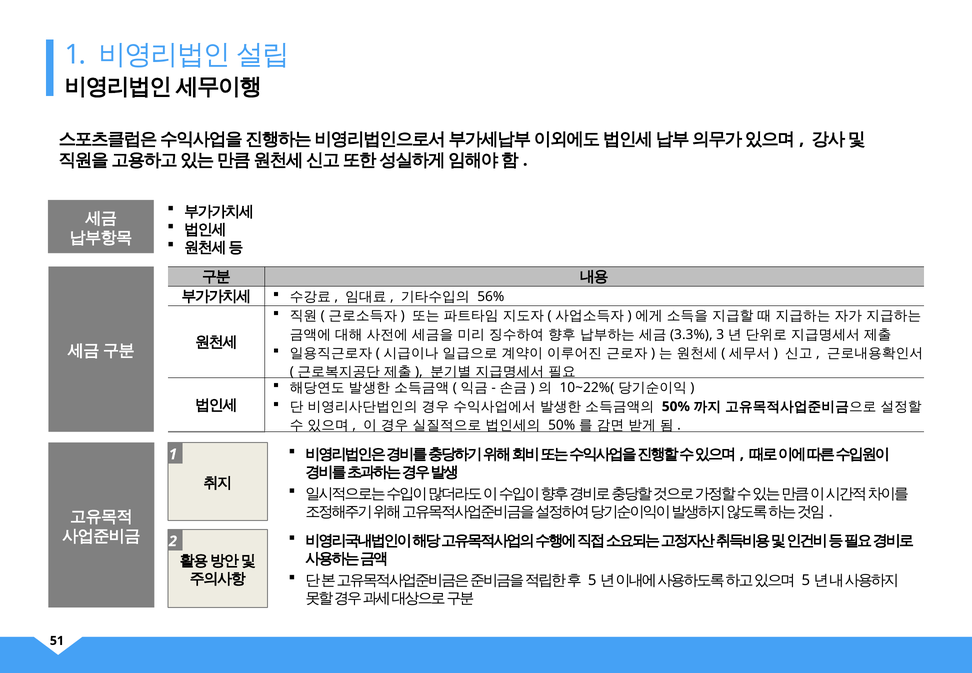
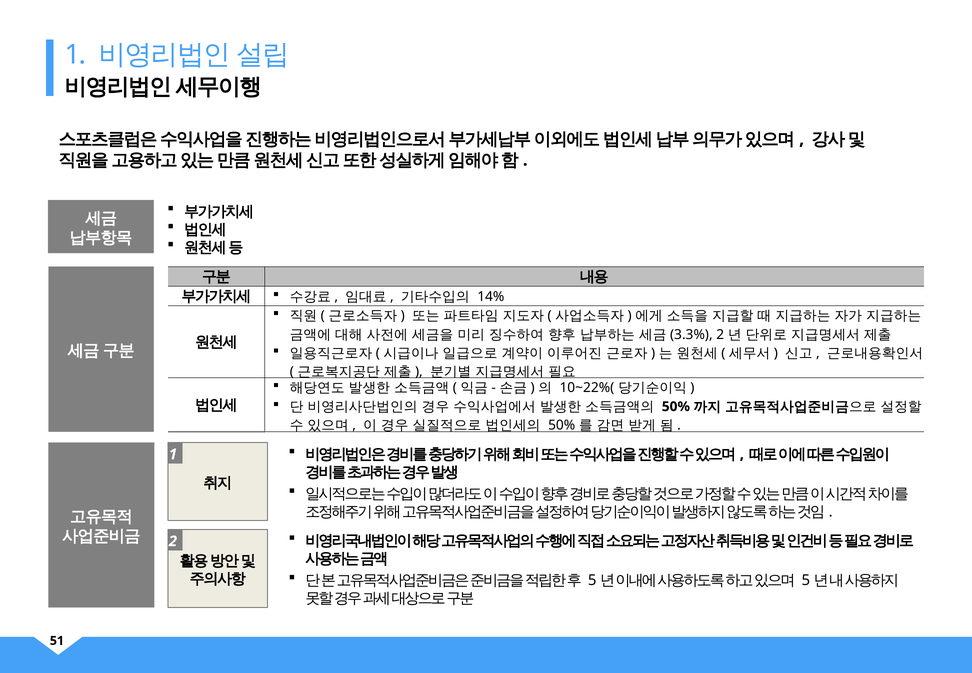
56%: 56% -> 14%
3 at (720, 335): 3 -> 2
